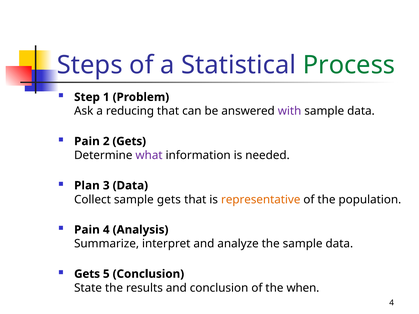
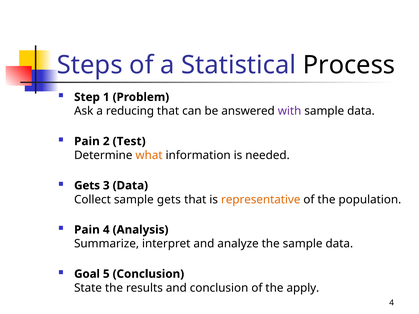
Process colour: green -> black
2 Gets: Gets -> Test
what colour: purple -> orange
Plan at (87, 186): Plan -> Gets
Gets at (87, 274): Gets -> Goal
when: when -> apply
